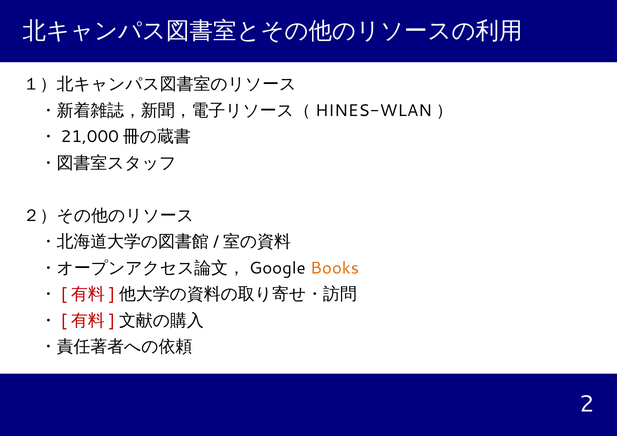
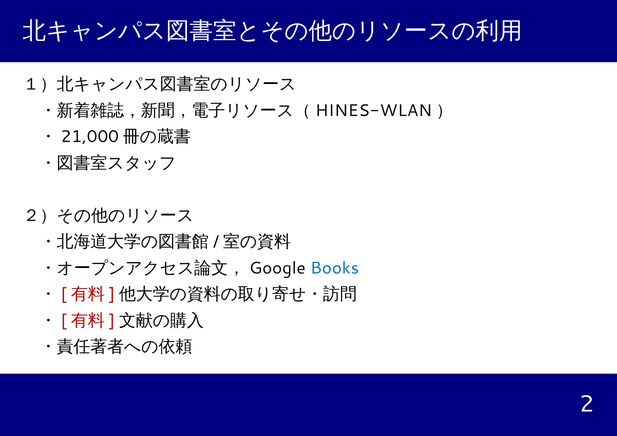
Books colour: orange -> blue
